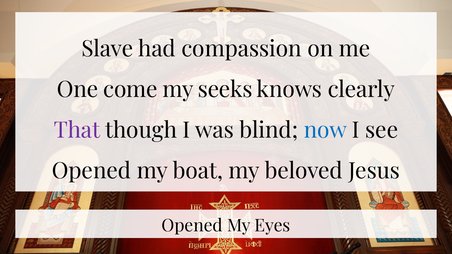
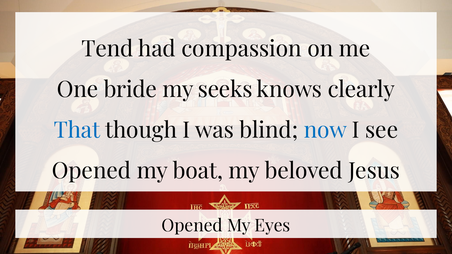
Slave: Slave -> Tend
come: come -> bride
That colour: purple -> blue
